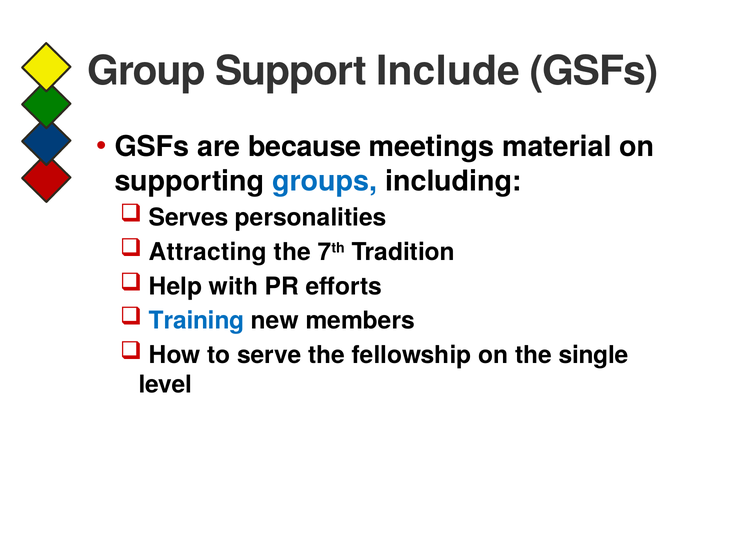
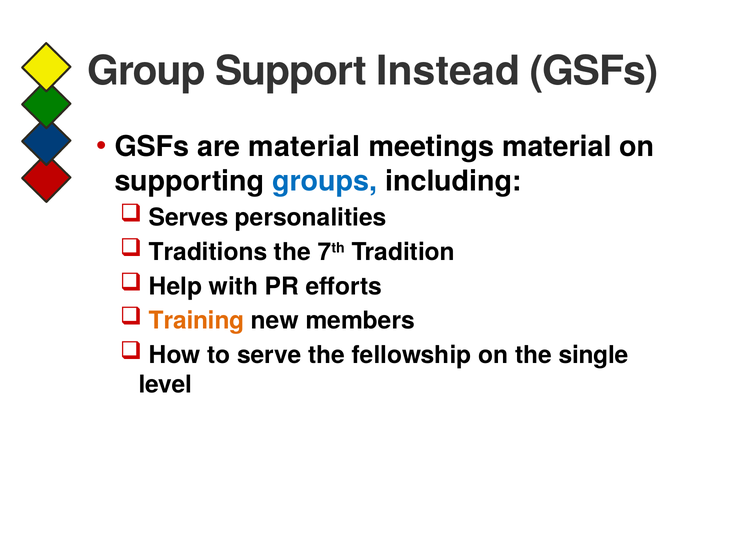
Include: Include -> Instead
are because: because -> material
Attracting: Attracting -> Traditions
Training colour: blue -> orange
